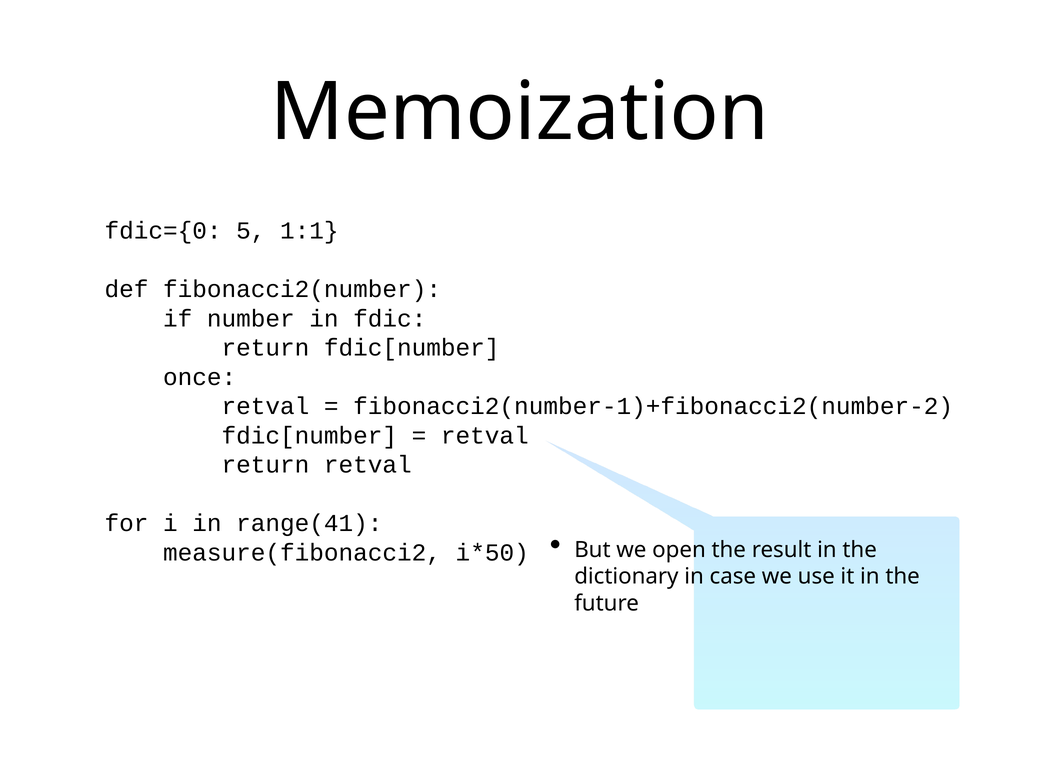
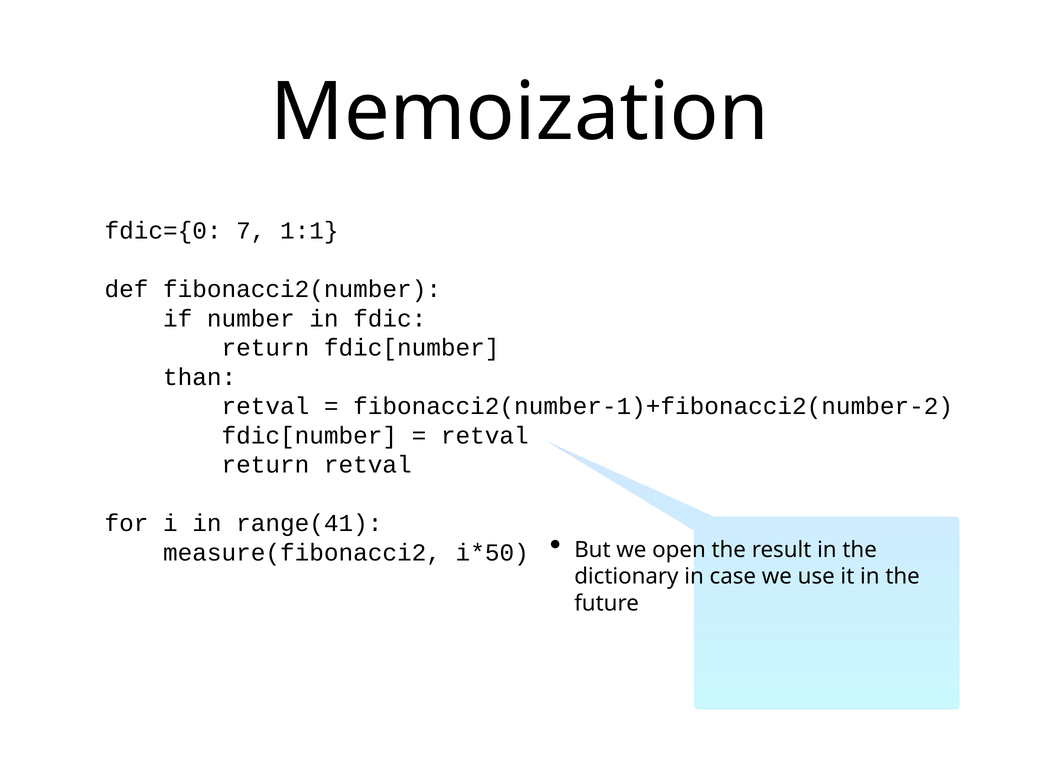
5: 5 -> 7
once: once -> than
